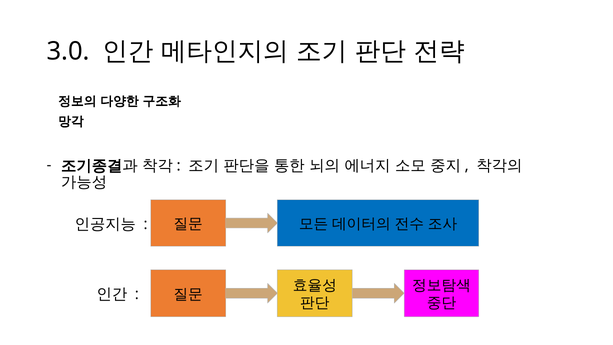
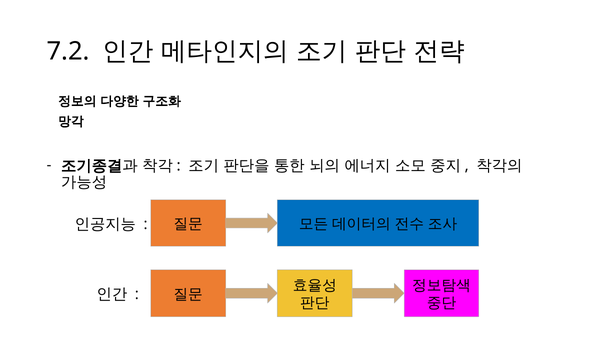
3.0: 3.0 -> 7.2
